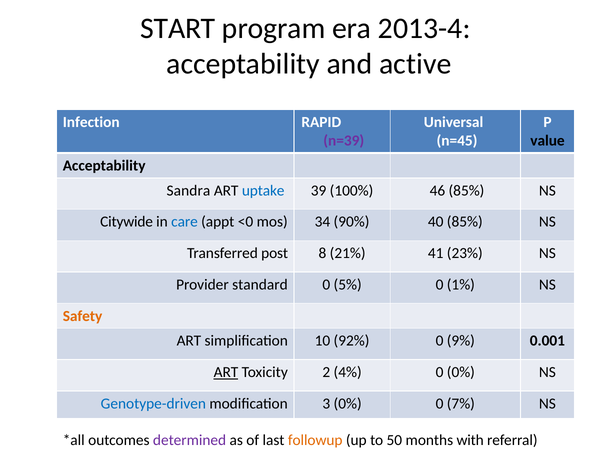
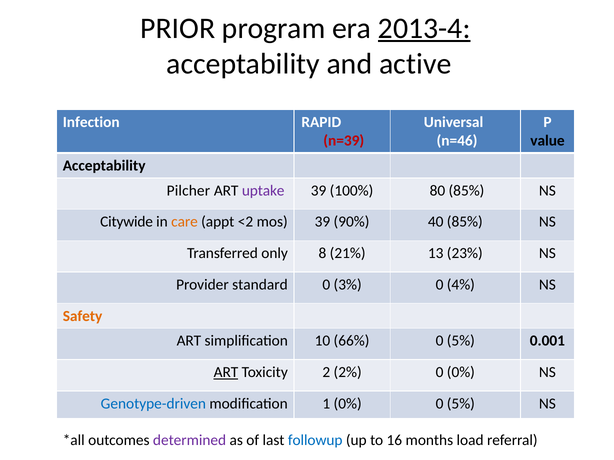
START: START -> PRIOR
2013-4 underline: none -> present
n=39 colour: purple -> red
n=45: n=45 -> n=46
Sandra: Sandra -> Pilcher
uptake colour: blue -> purple
46: 46 -> 80
care colour: blue -> orange
<0: <0 -> <2
mos 34: 34 -> 39
post: post -> only
41: 41 -> 13
5%: 5% -> 3%
1%: 1% -> 4%
92%: 92% -> 66%
9% at (461, 341): 9% -> 5%
4%: 4% -> 2%
3: 3 -> 1
0% 0 7%: 7% -> 5%
followup colour: orange -> blue
50: 50 -> 16
with: with -> load
